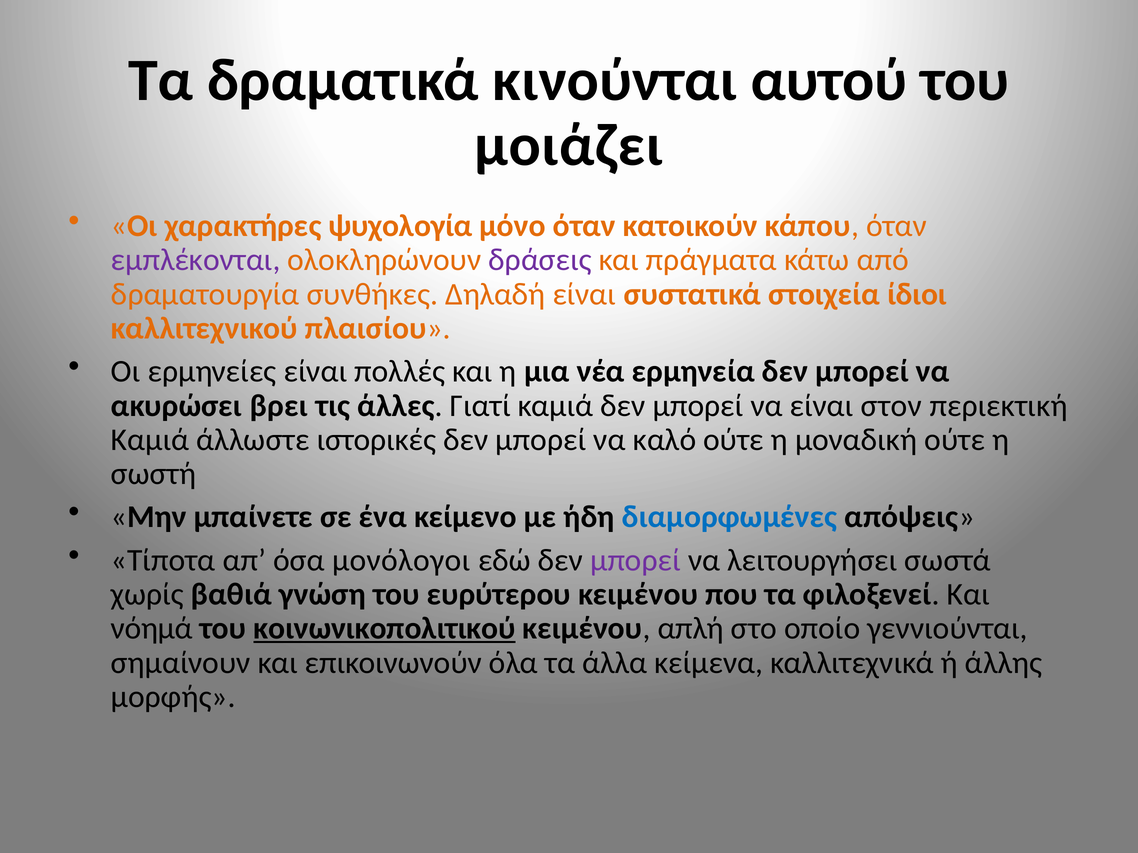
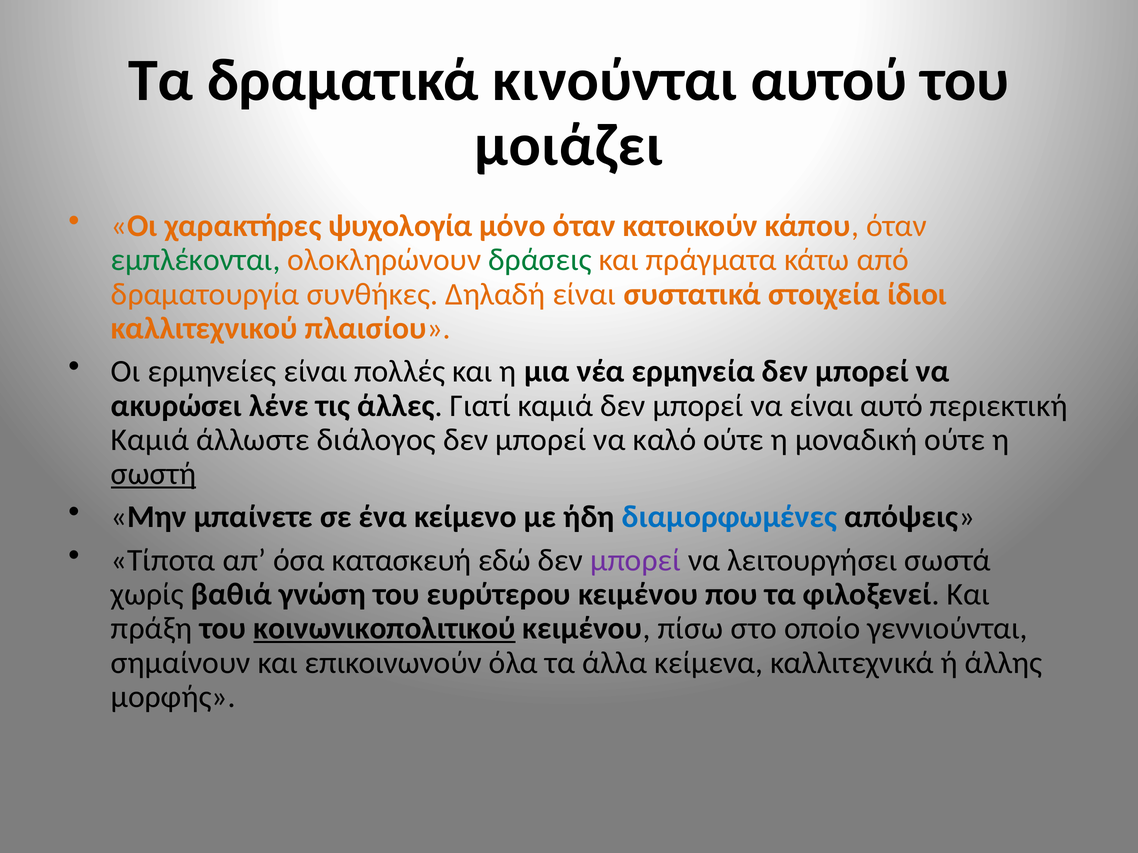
εμπλέκονται colour: purple -> green
δράσεις colour: purple -> green
βρει: βρει -> λένε
στον: στον -> αυτό
ιστορικές: ιστορικές -> διάλογος
σωστή underline: none -> present
μονόλογοι: μονόλογοι -> κατασκευή
νόημά: νόημά -> πράξη
απλή: απλή -> πίσω
